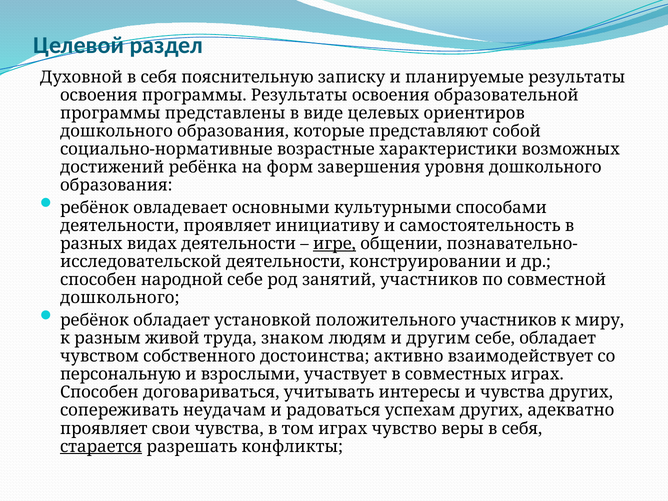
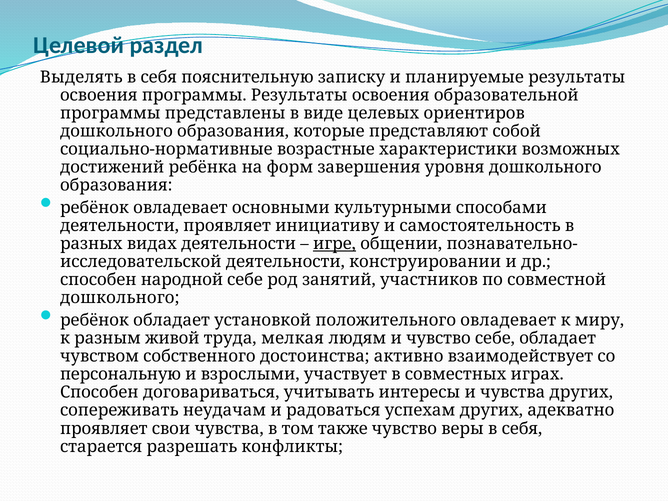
Духовной: Духовной -> Выделять
положительного участников: участников -> овладевает
знаком: знаком -> мелкая
и другим: другим -> чувство
том играх: играх -> также
старается underline: present -> none
